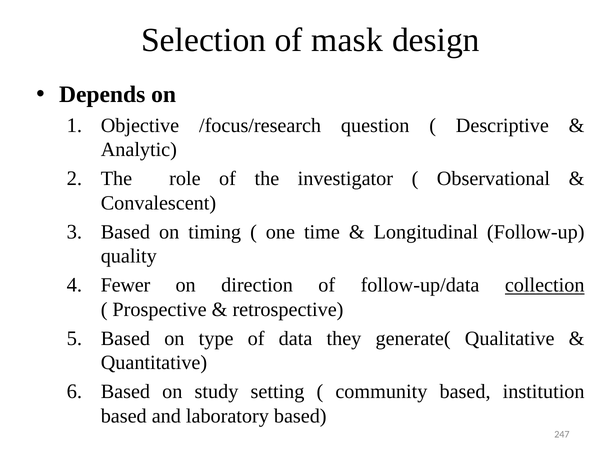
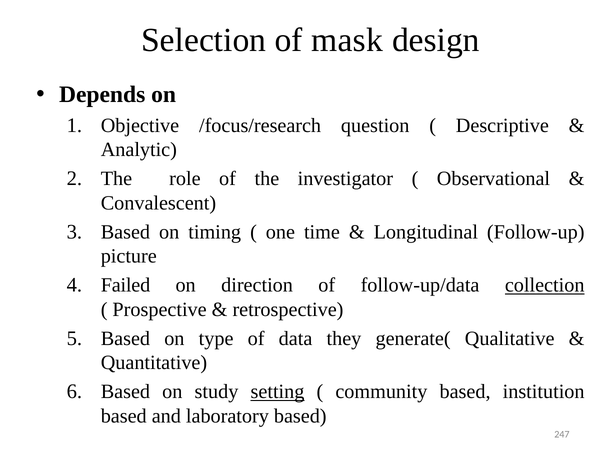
quality: quality -> picture
Fewer: Fewer -> Failed
setting underline: none -> present
